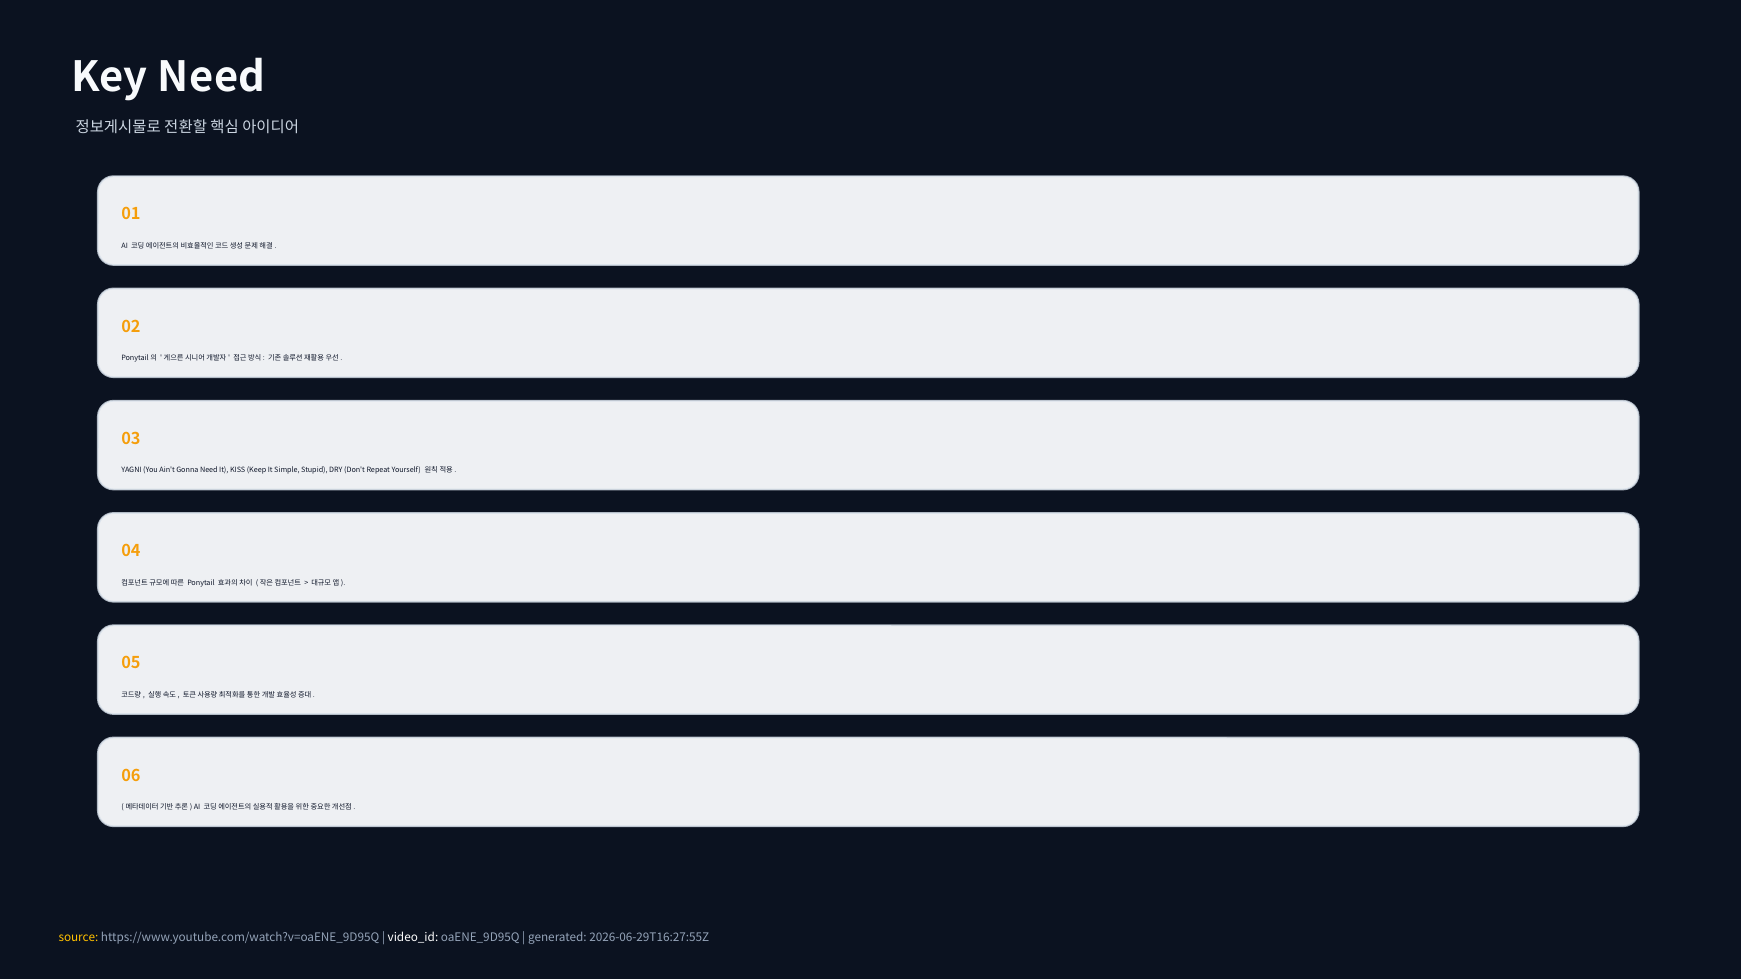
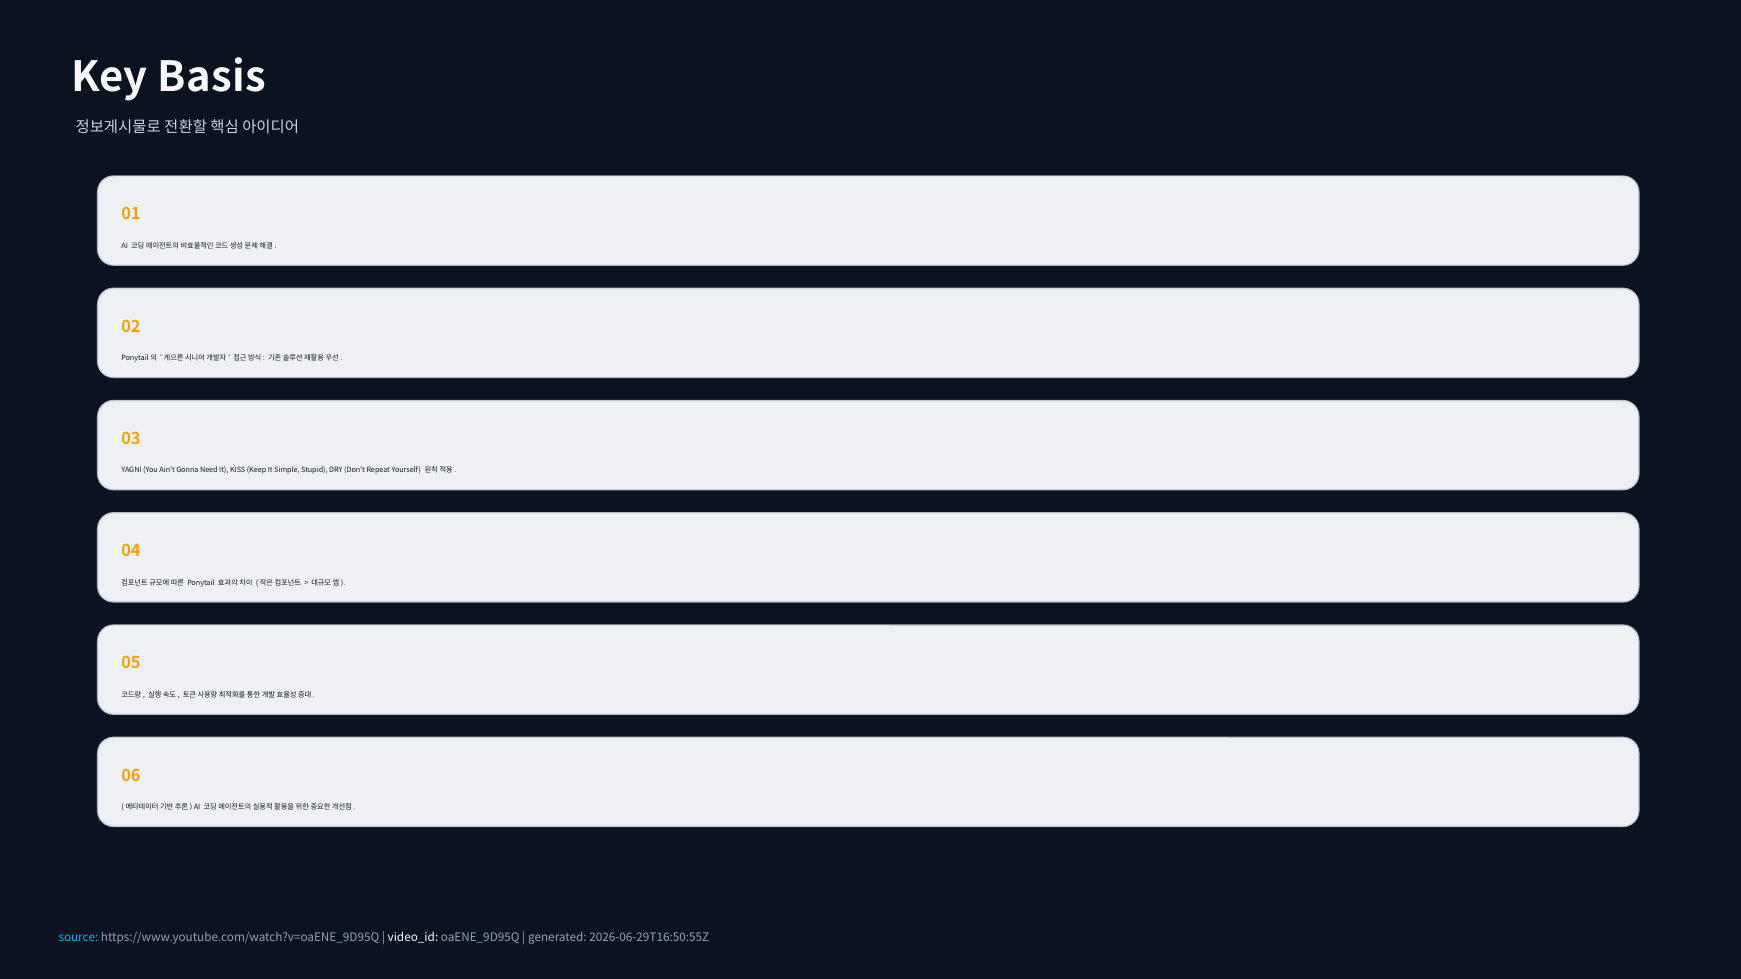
Key Need: Need -> Basis
source colour: yellow -> light blue
2026-06-29T16:27:55Z: 2026-06-29T16:27:55Z -> 2026-06-29T16:50:55Z
